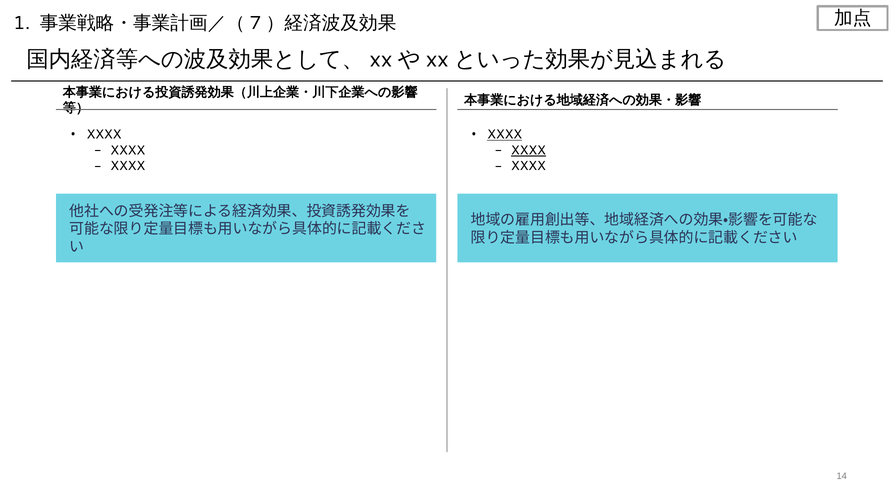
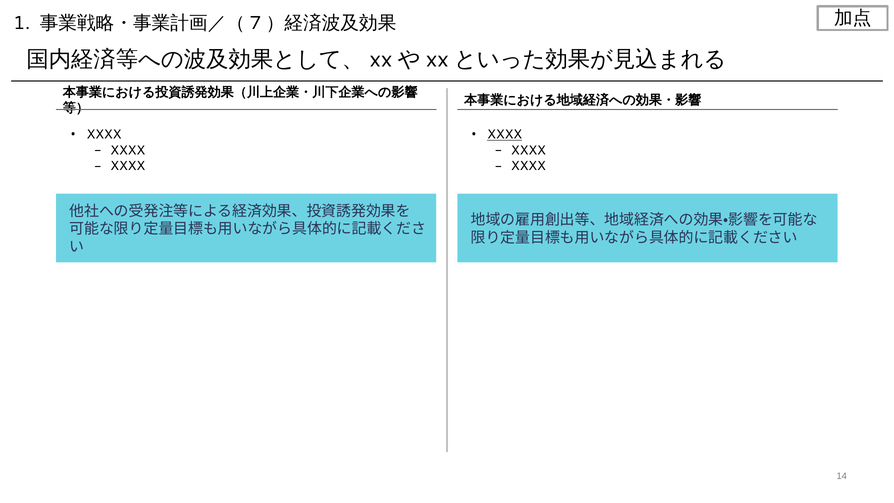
XXXX at (528, 150) underline: present -> none
